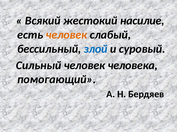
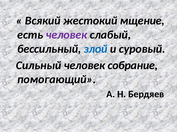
насилие: насилие -> мщение
человек at (66, 35) colour: orange -> purple
человека: человека -> собрание
